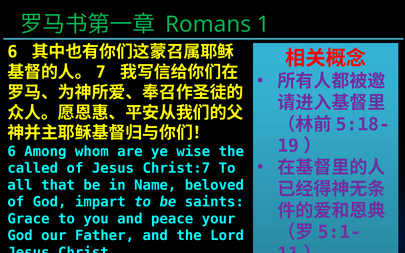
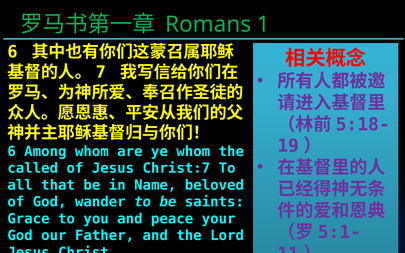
ye wise: wise -> whom
impart: impart -> wander
